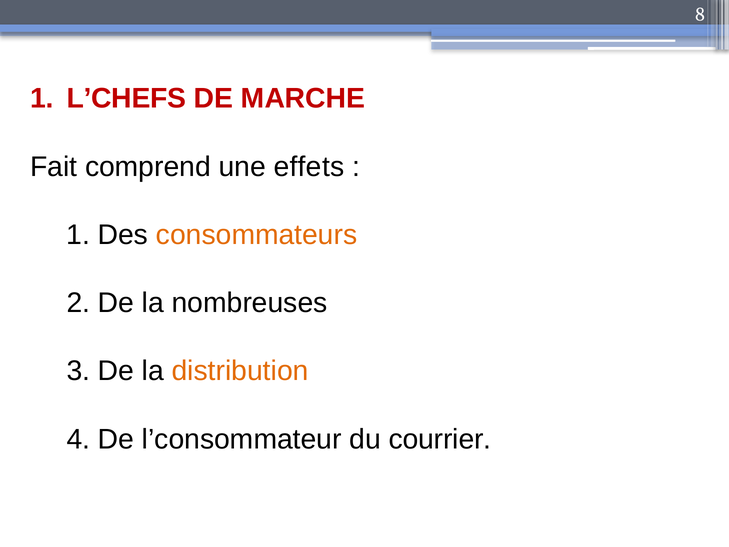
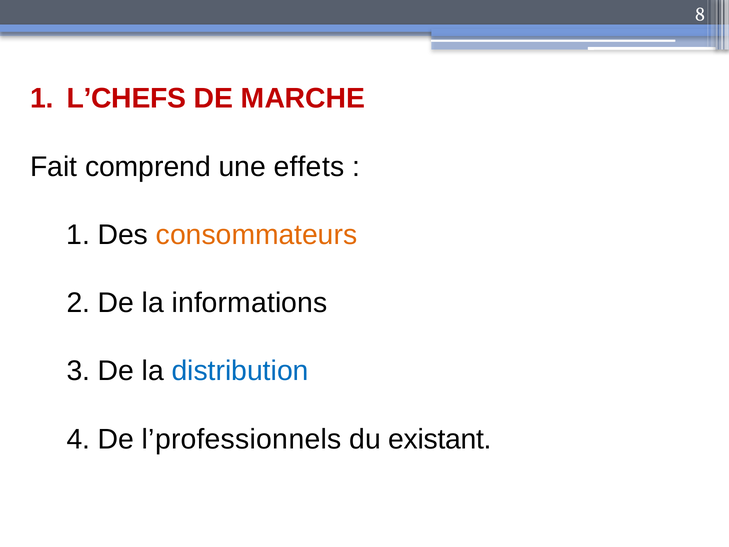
nombreuses: nombreuses -> informations
distribution colour: orange -> blue
l’consommateur: l’consommateur -> l’professionnels
courrier: courrier -> existant
